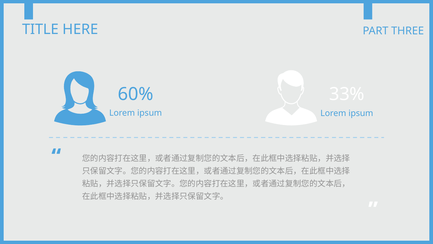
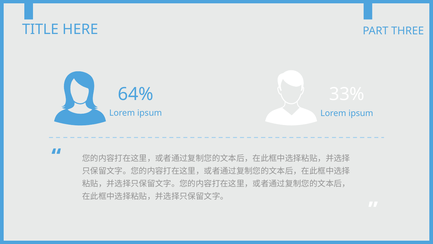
60%: 60% -> 64%
